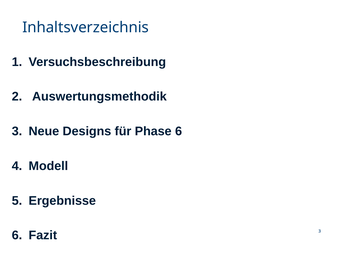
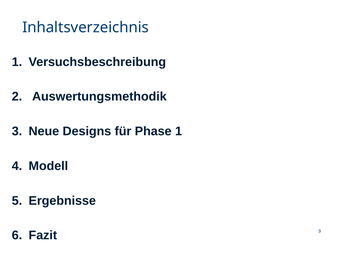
Phase 6: 6 -> 1
